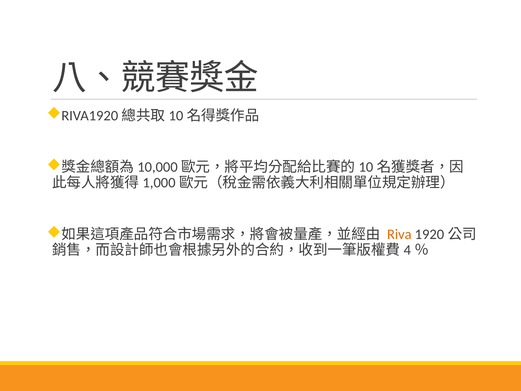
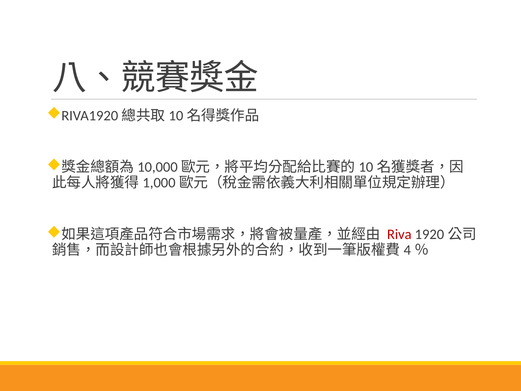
Riva colour: orange -> red
